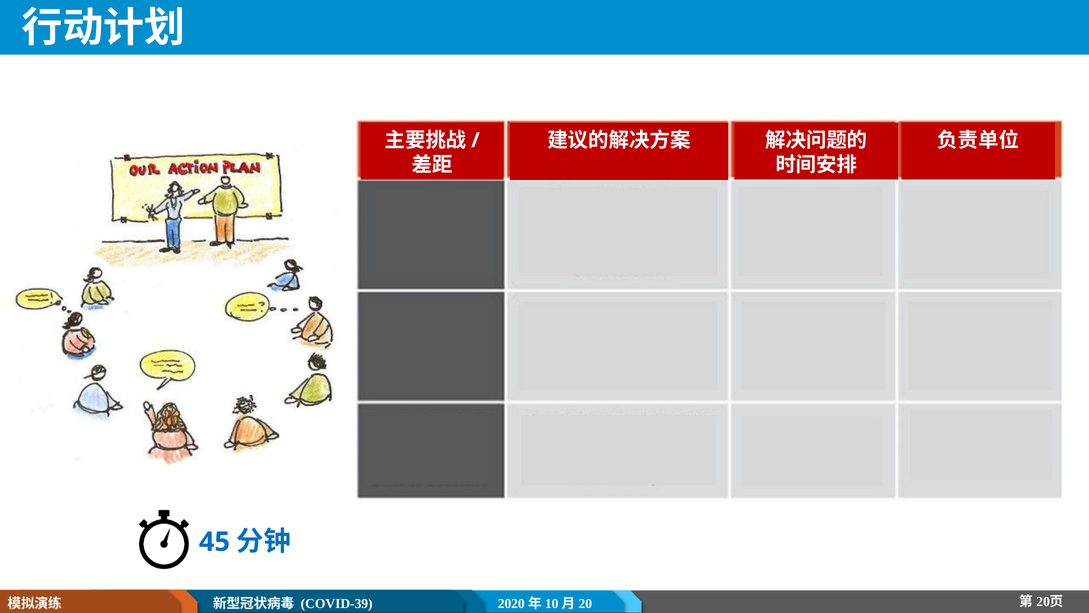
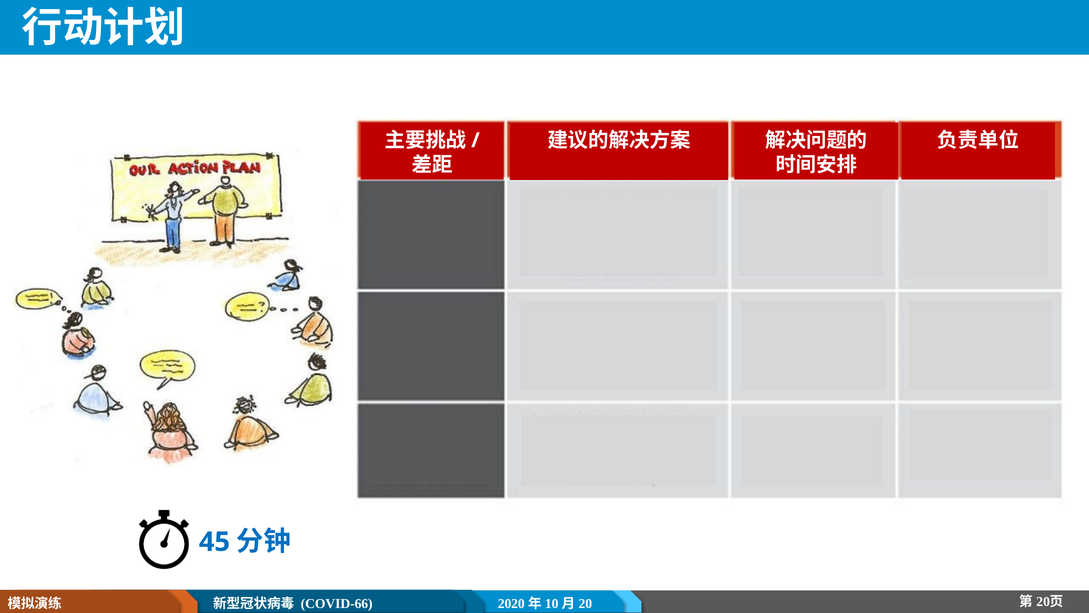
COVID-39: COVID-39 -> COVID-66
